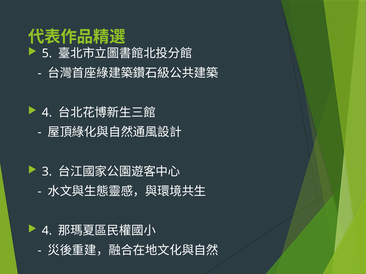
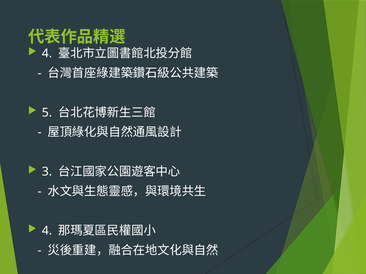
5 at (47, 54): 5 -> 4
4 at (47, 113): 4 -> 5
